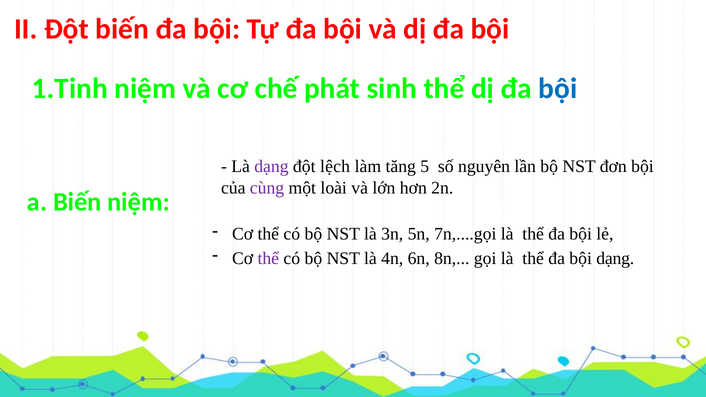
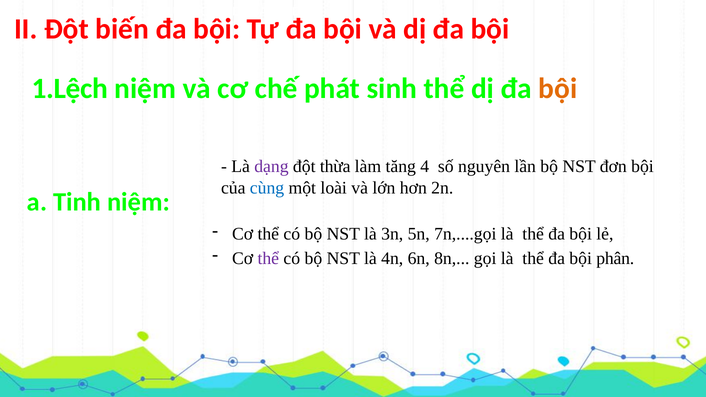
1.Tinh: 1.Tinh -> 1.Lệch
bội at (558, 88) colour: blue -> orange
lệch: lệch -> thừa
5: 5 -> 4
cùng colour: purple -> blue
a Biến: Biến -> Tinh
bội dạng: dạng -> phân
